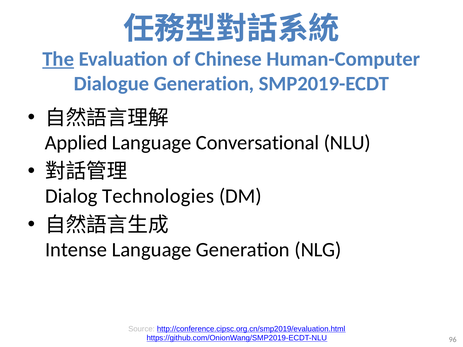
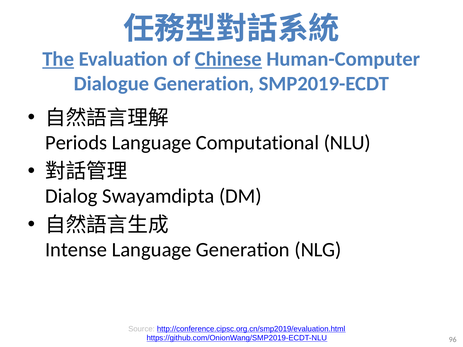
Chinese underline: none -> present
Applied: Applied -> Periods
Conversational: Conversational -> Computational
Technologies: Technologies -> Swayamdipta
